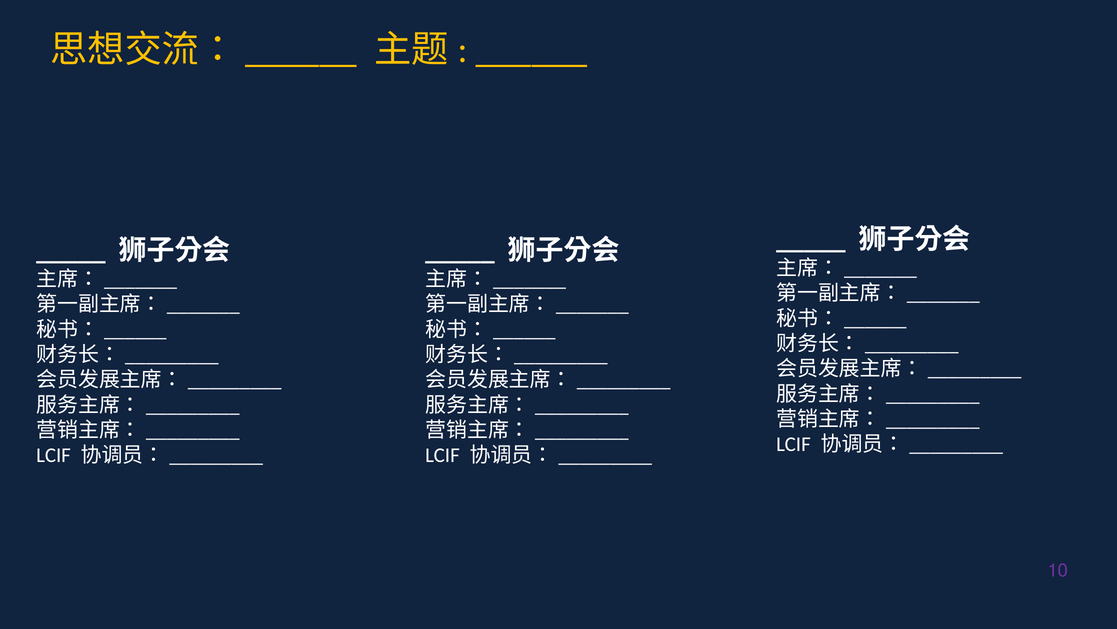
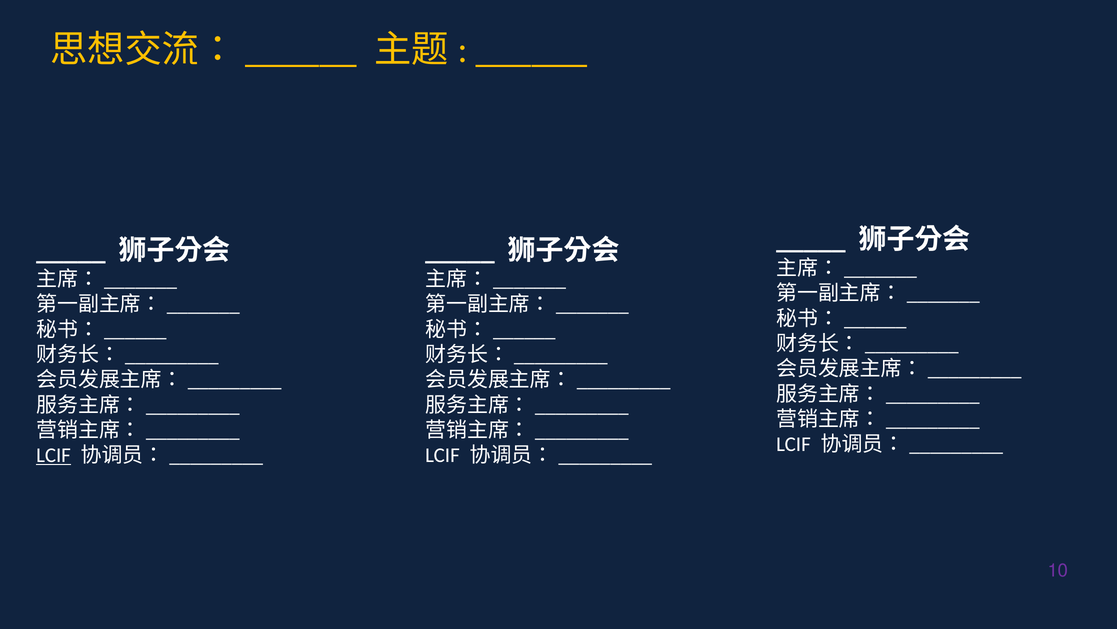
LCIF at (54, 455) underline: none -> present
